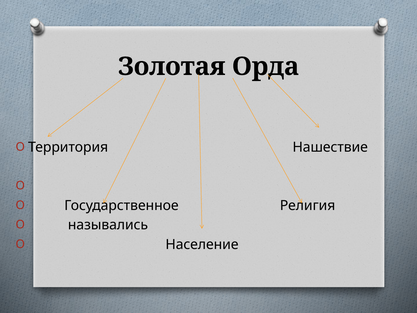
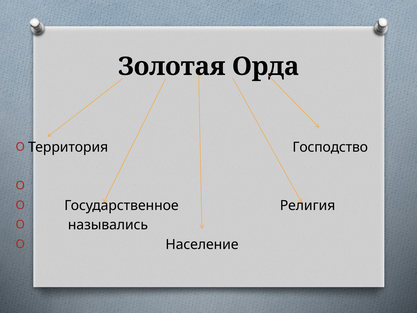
Нашествие: Нашествие -> Господство
